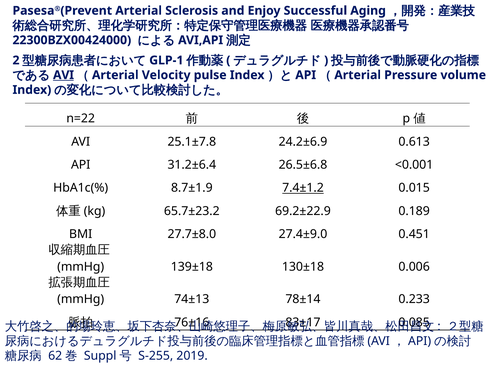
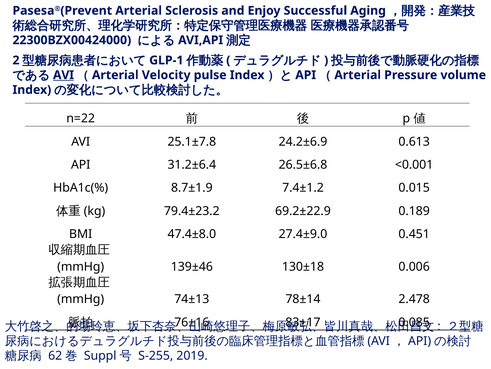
7.4±1.2 underline: present -> none
65.7±23.2: 65.7±23.2 -> 79.4±23.2
27.7±8.0: 27.7±8.0 -> 47.4±8.0
139±18: 139±18 -> 139±46
0.233: 0.233 -> 2.478
